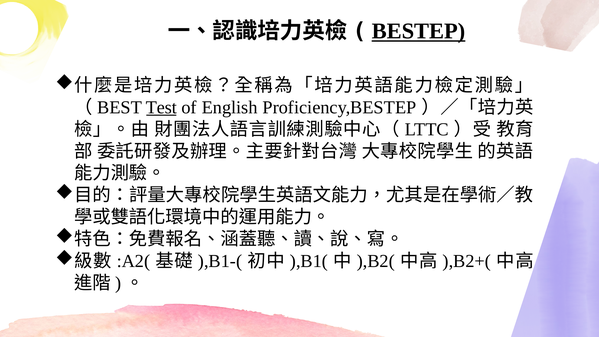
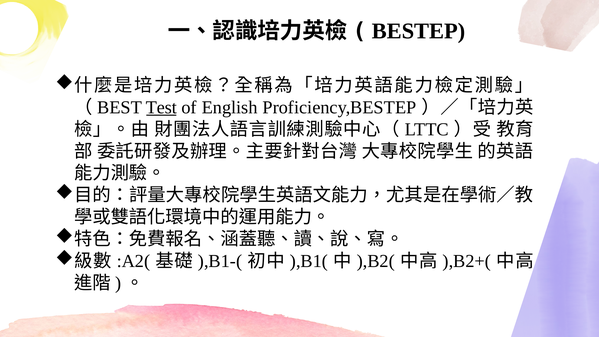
BESTEP underline: present -> none
